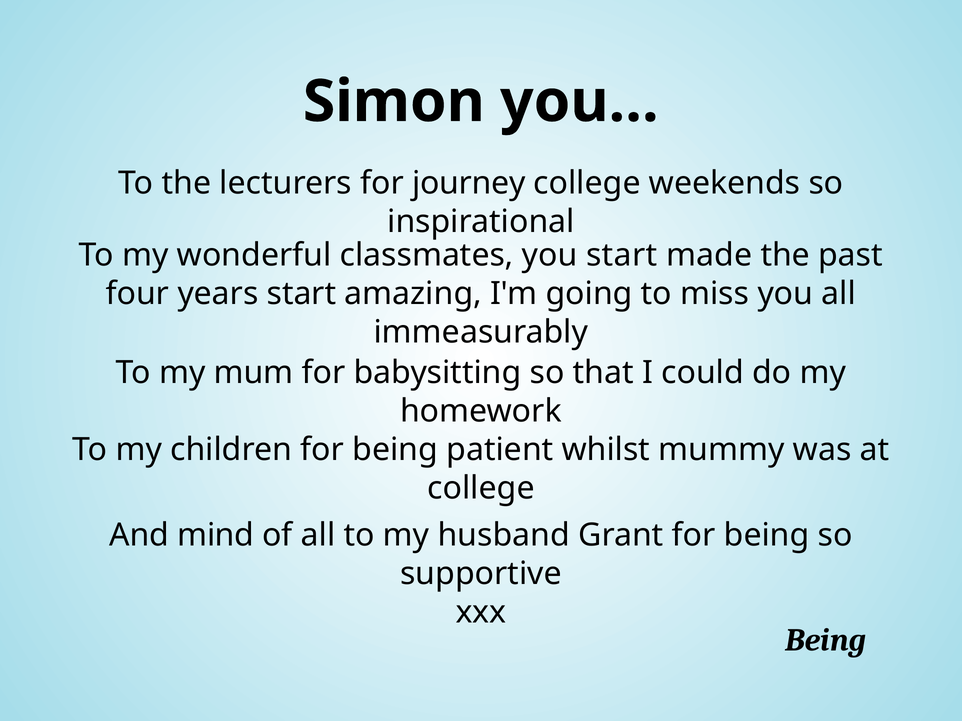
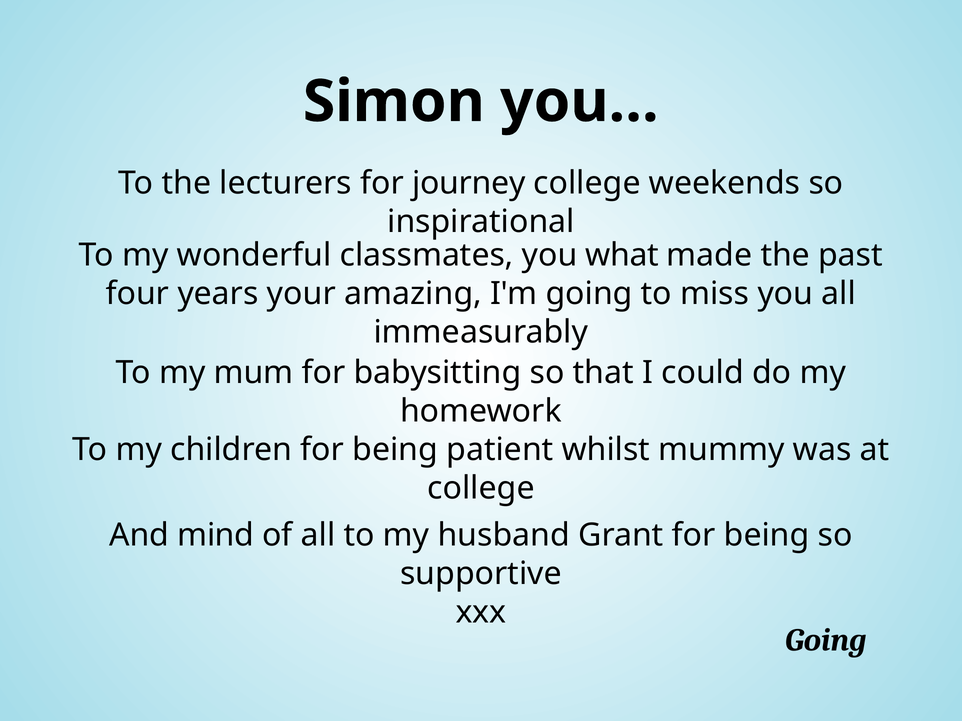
you start: start -> what
years start: start -> your
Being at (826, 641): Being -> Going
